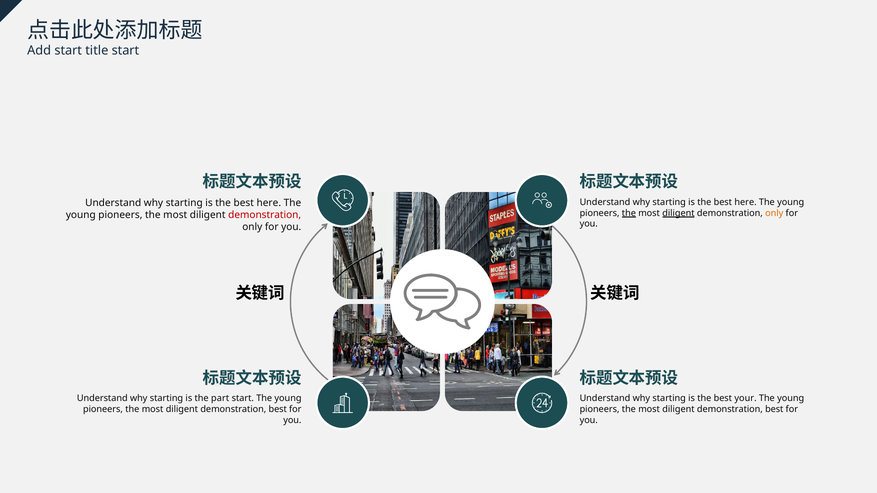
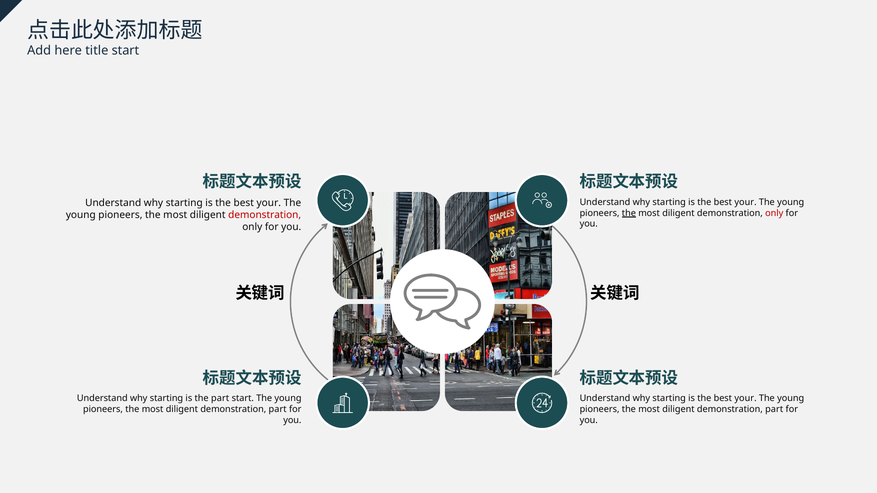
Add start: start -> here
here at (746, 202): here -> your
here at (269, 203): here -> your
diligent at (678, 213) underline: present -> none
only at (774, 213) colour: orange -> red
best at (278, 410): best -> part
best at (774, 410): best -> part
